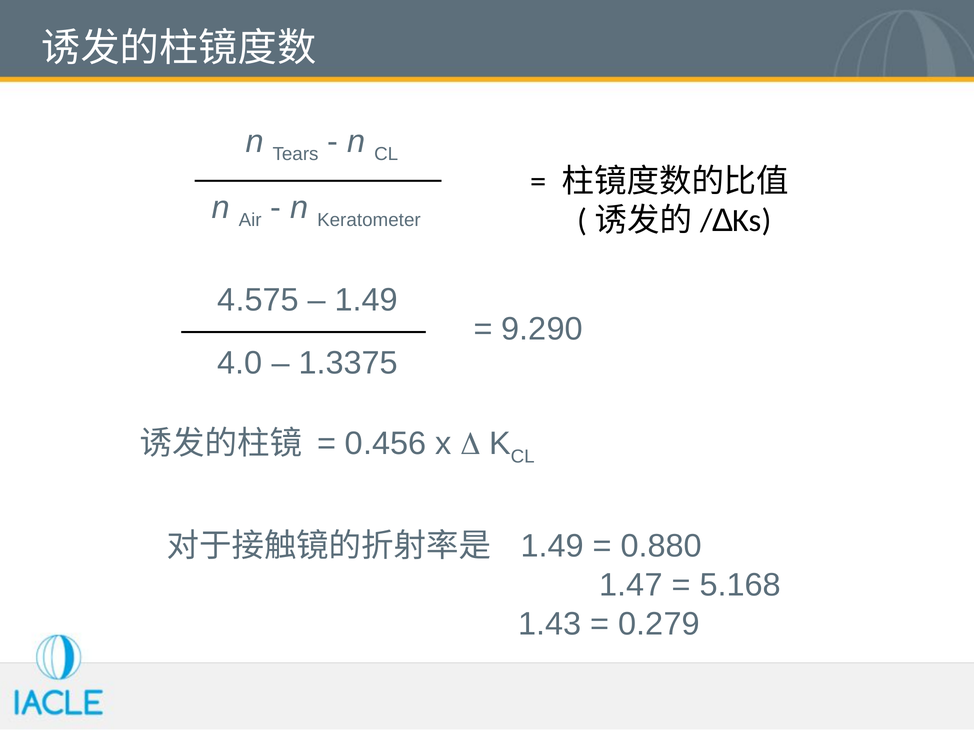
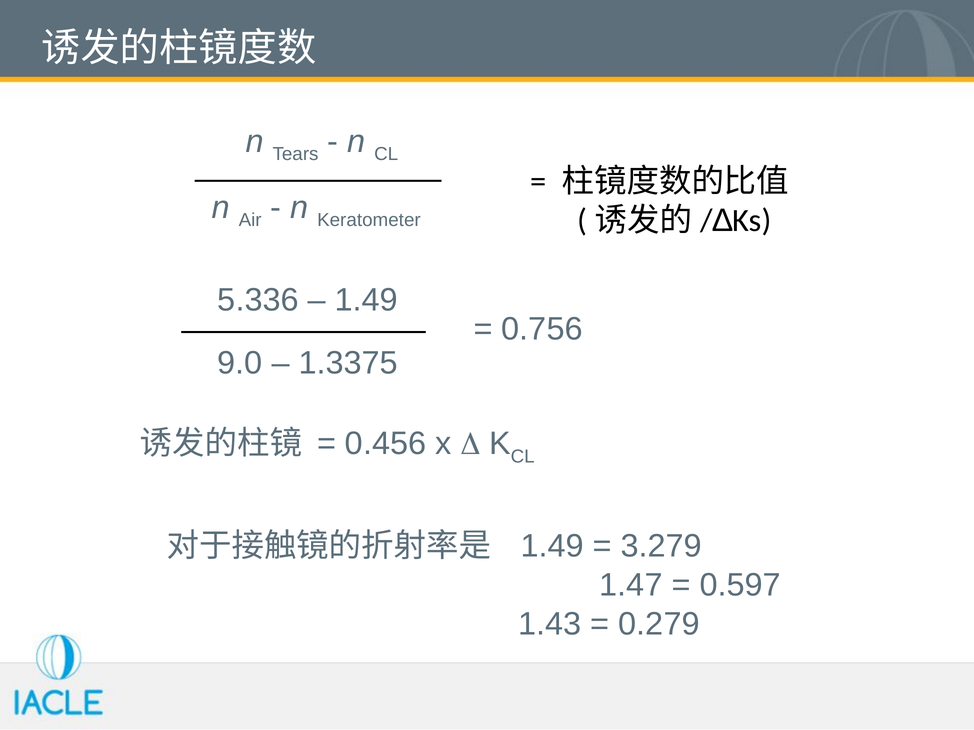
4.575: 4.575 -> 5.336
9.290: 9.290 -> 0.756
4.0: 4.0 -> 9.0
0.880: 0.880 -> 3.279
5.168: 5.168 -> 0.597
